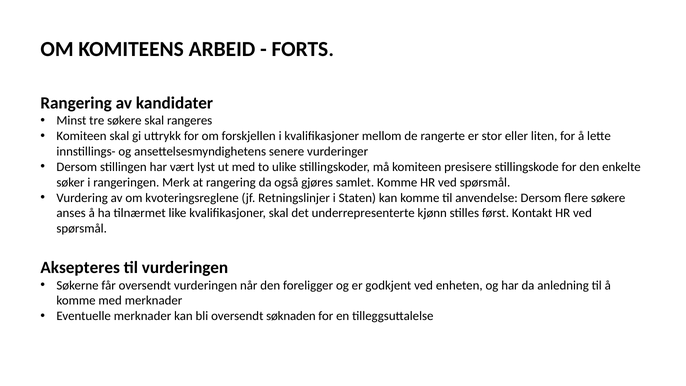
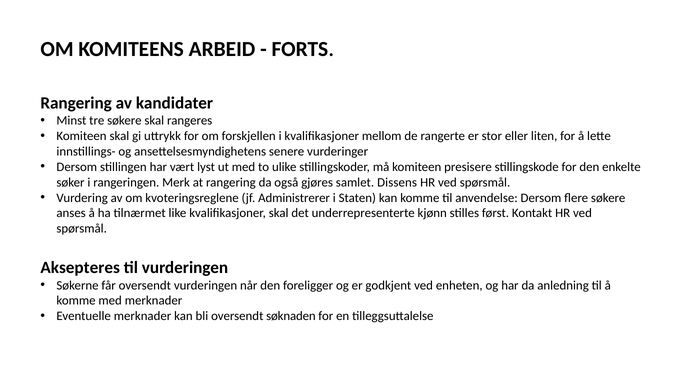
samlet Komme: Komme -> Dissens
Retningslinjer: Retningslinjer -> Administrerer
